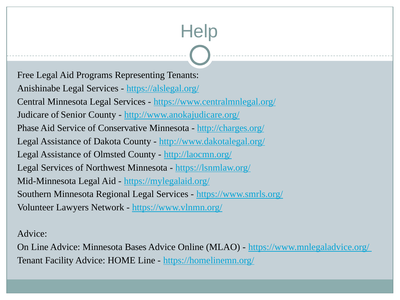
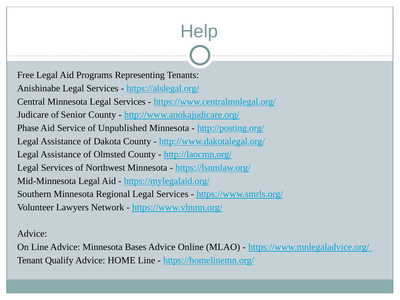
Conservative: Conservative -> Unpublished
http://charges.org/: http://charges.org/ -> http://posting.org/
Facility: Facility -> Qualify
